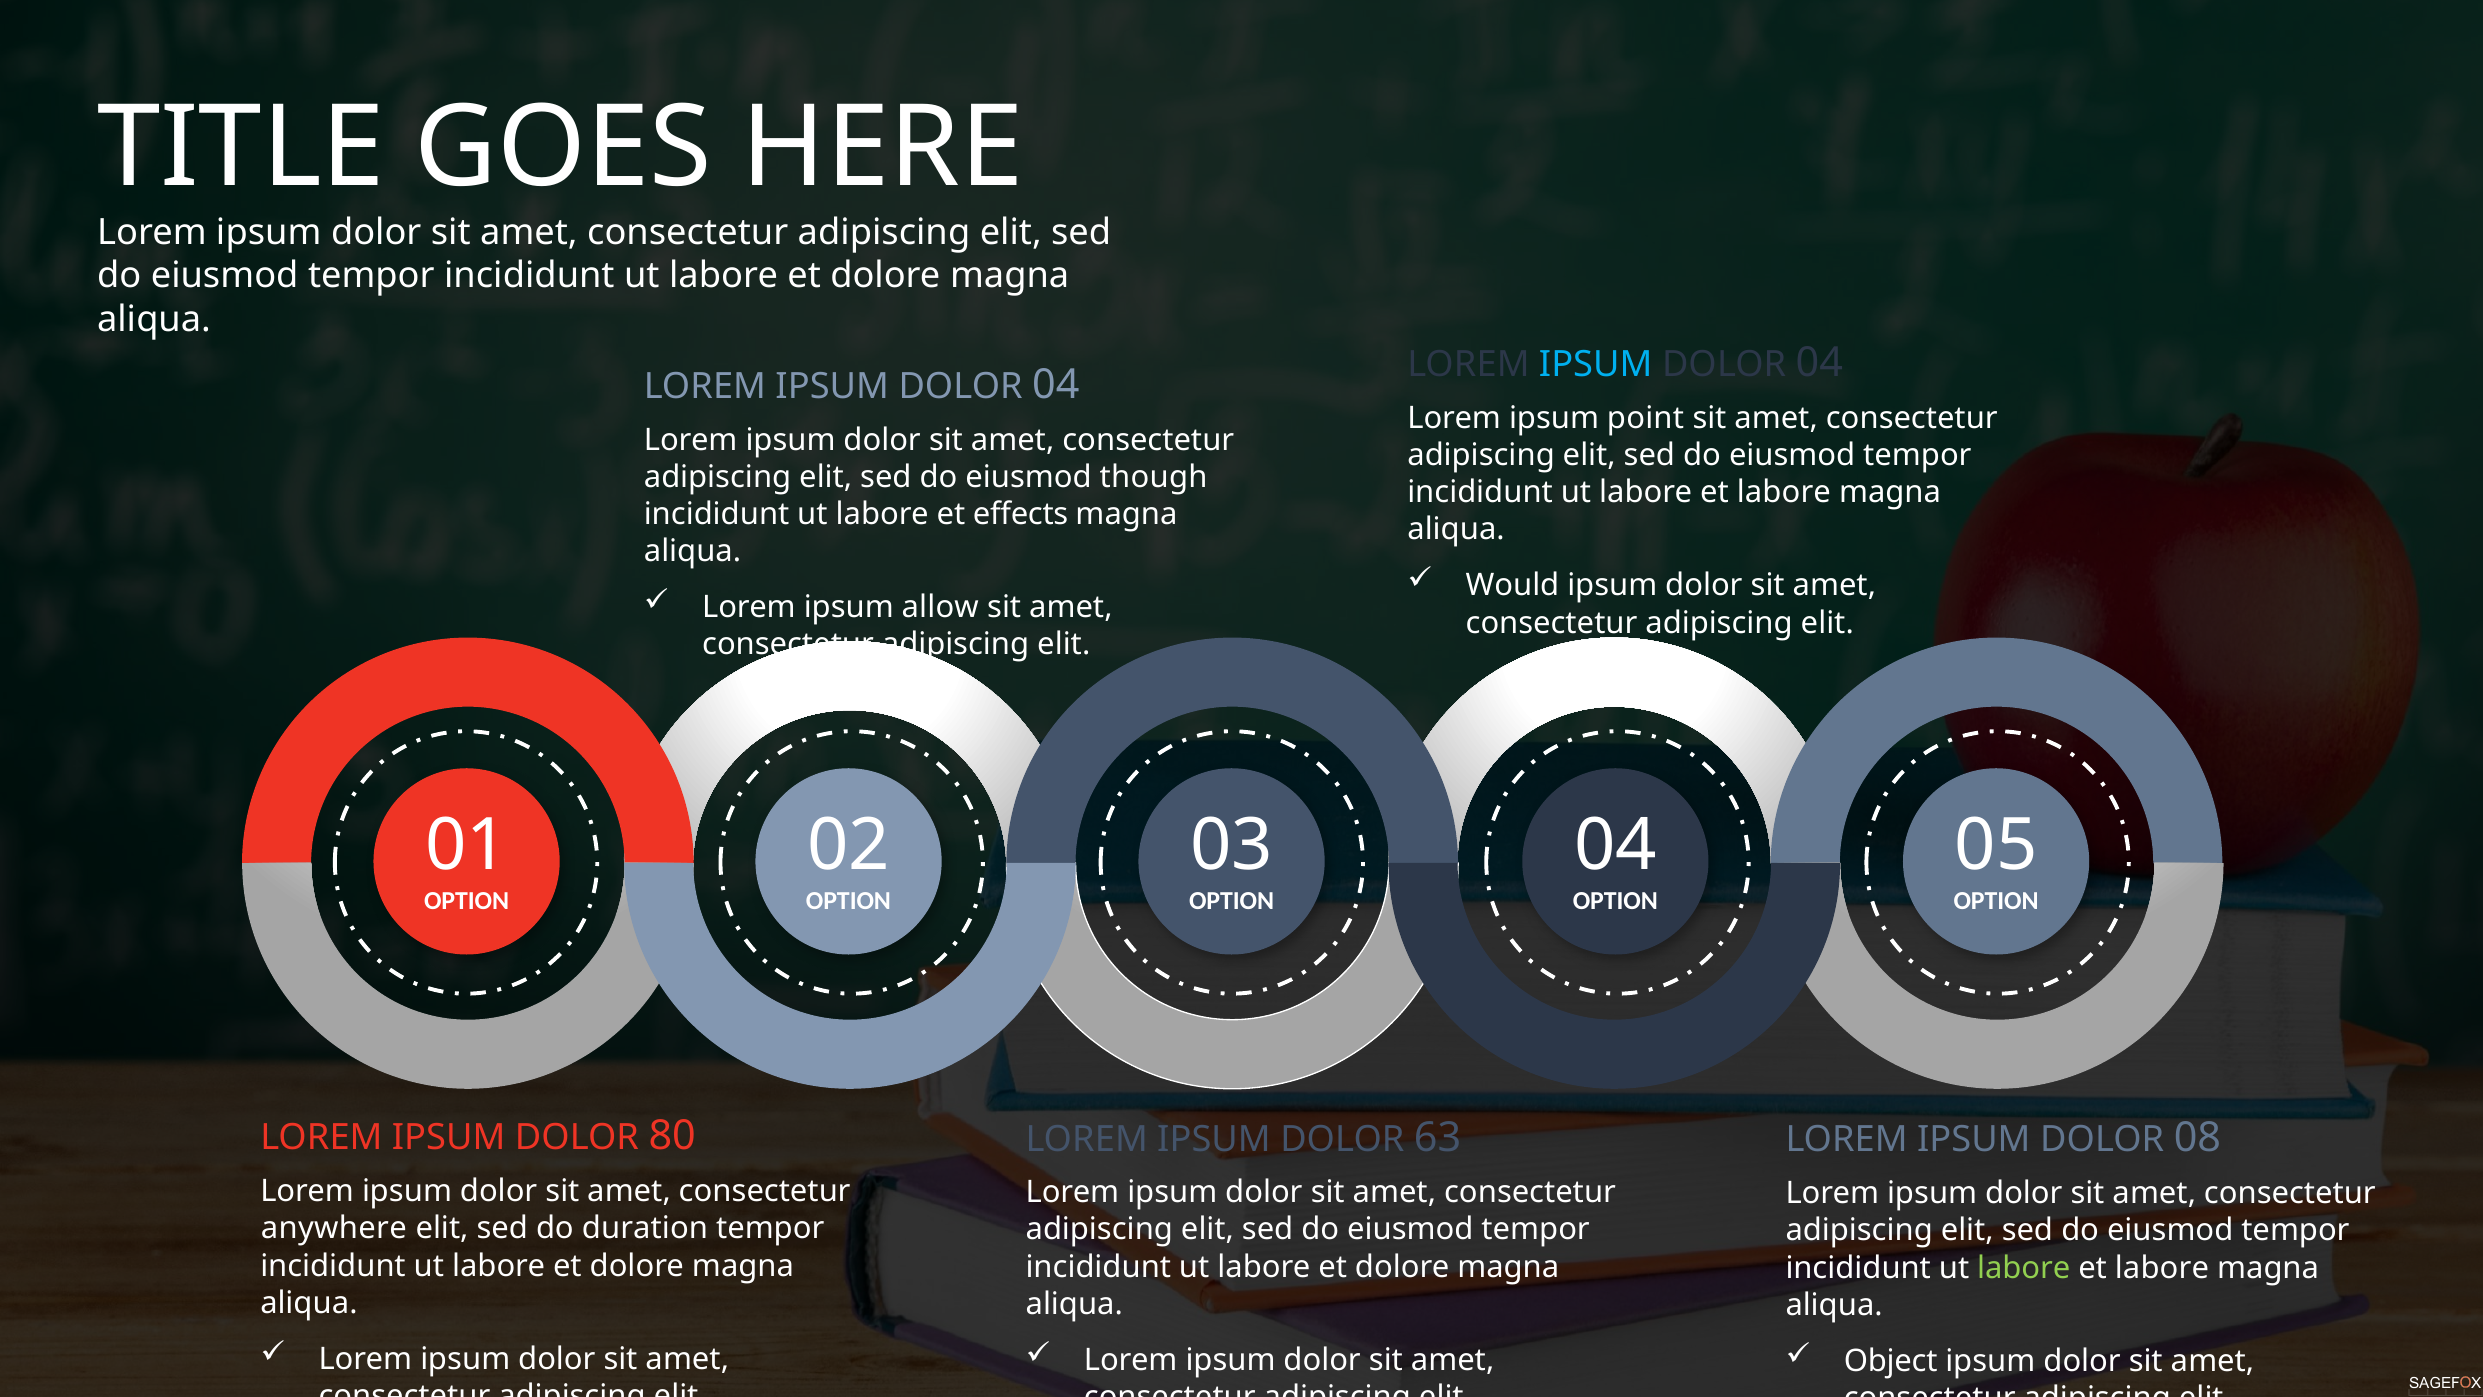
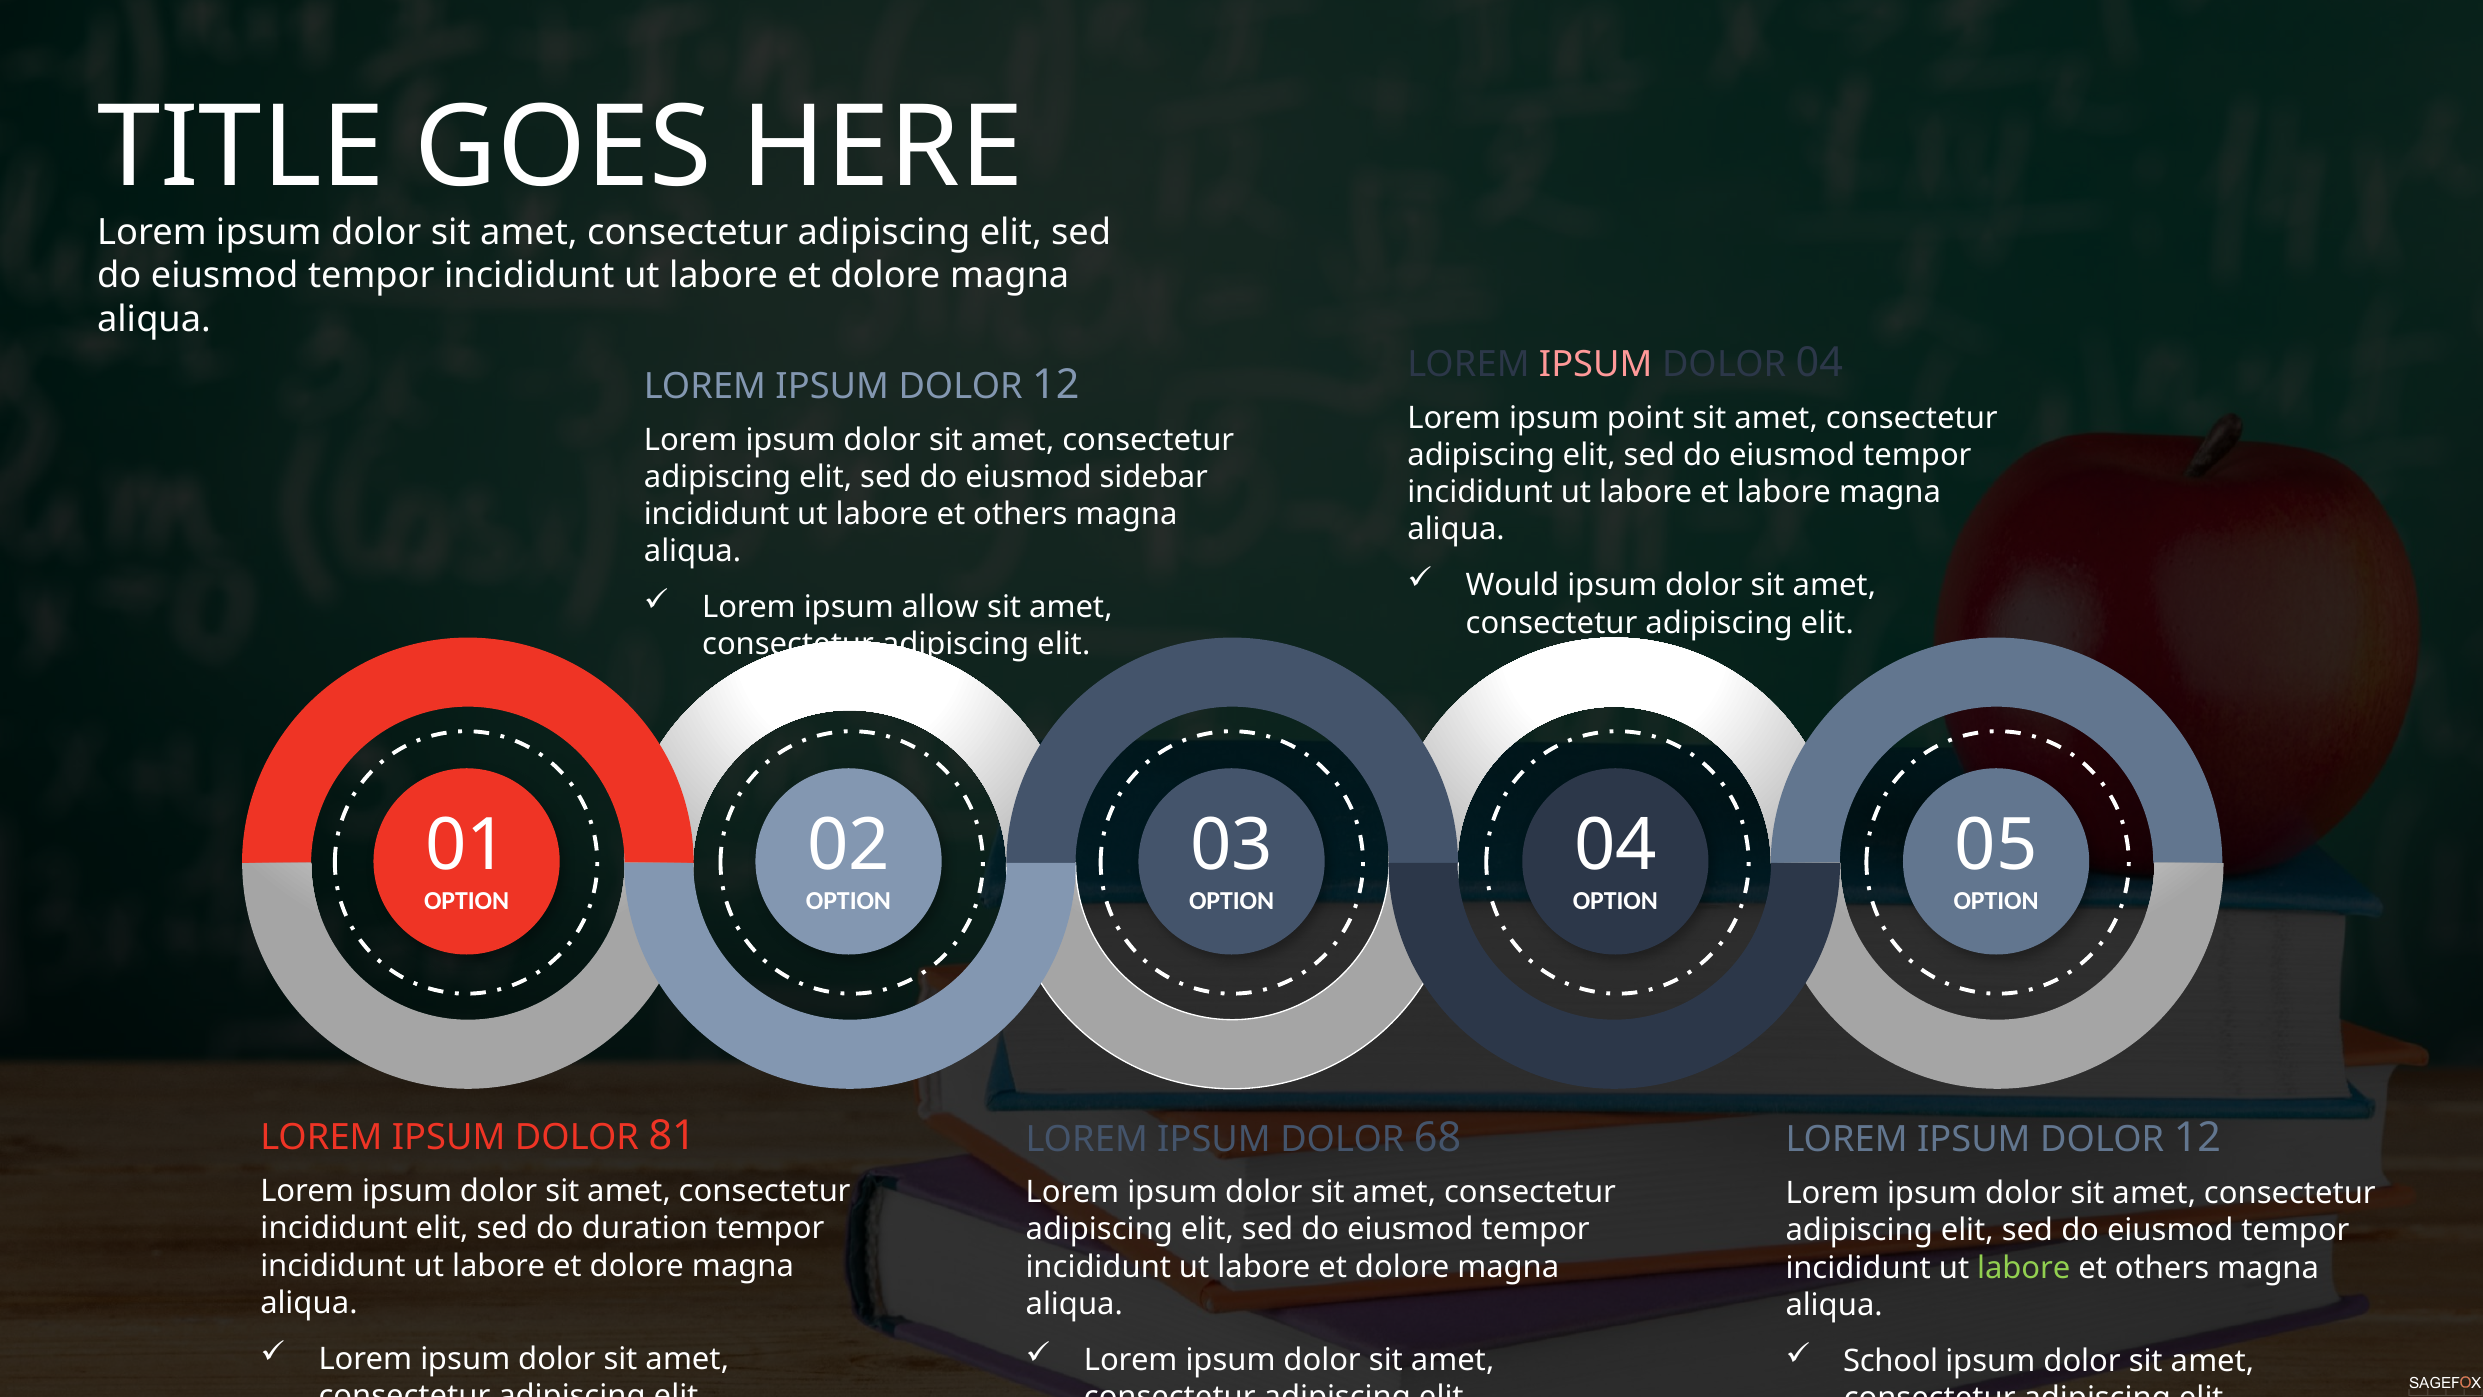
IPSUM at (1596, 364) colour: light blue -> pink
04 at (1056, 385): 04 -> 12
though: though -> sidebar
effects at (1021, 514): effects -> others
80: 80 -> 81
63: 63 -> 68
08 at (2197, 1138): 08 -> 12
anywhere at (334, 1228): anywhere -> incididunt
labore at (2162, 1268): labore -> others
Object: Object -> School
